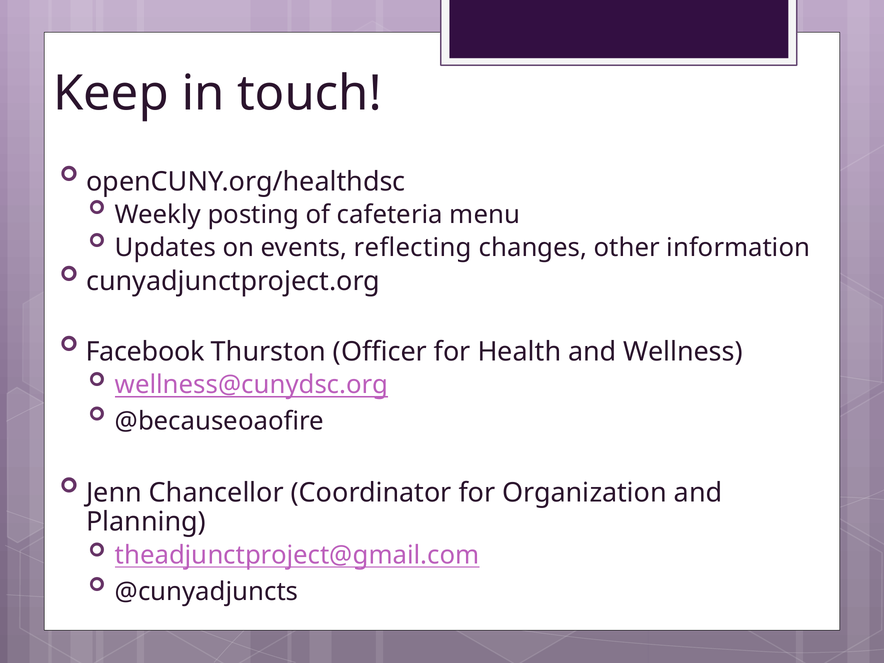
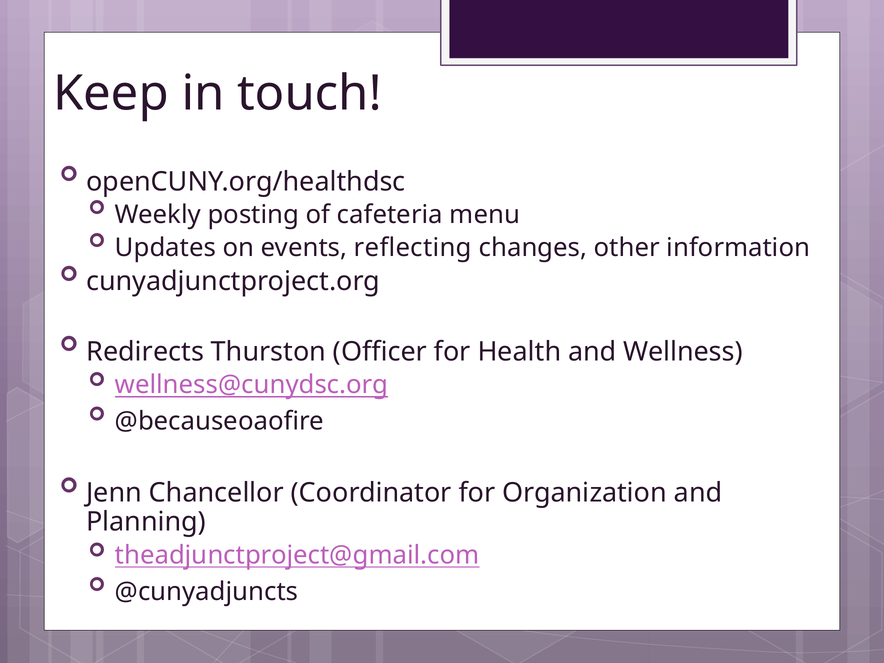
Facebook: Facebook -> Redirects
